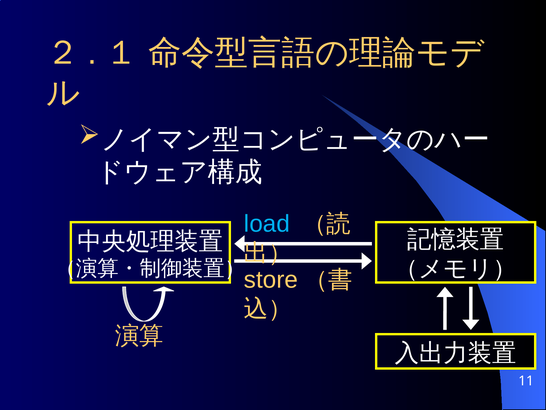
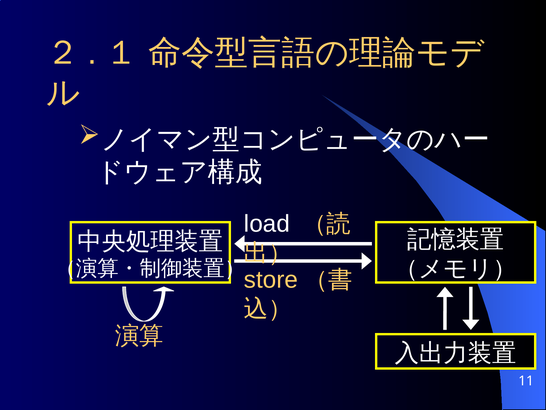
load colour: light blue -> white
